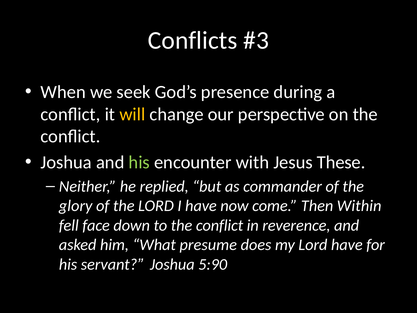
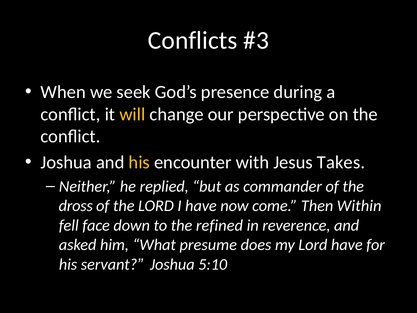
his at (139, 162) colour: light green -> yellow
These: These -> Takes
glory: glory -> dross
to the conflict: conflict -> refined
5:90: 5:90 -> 5:10
